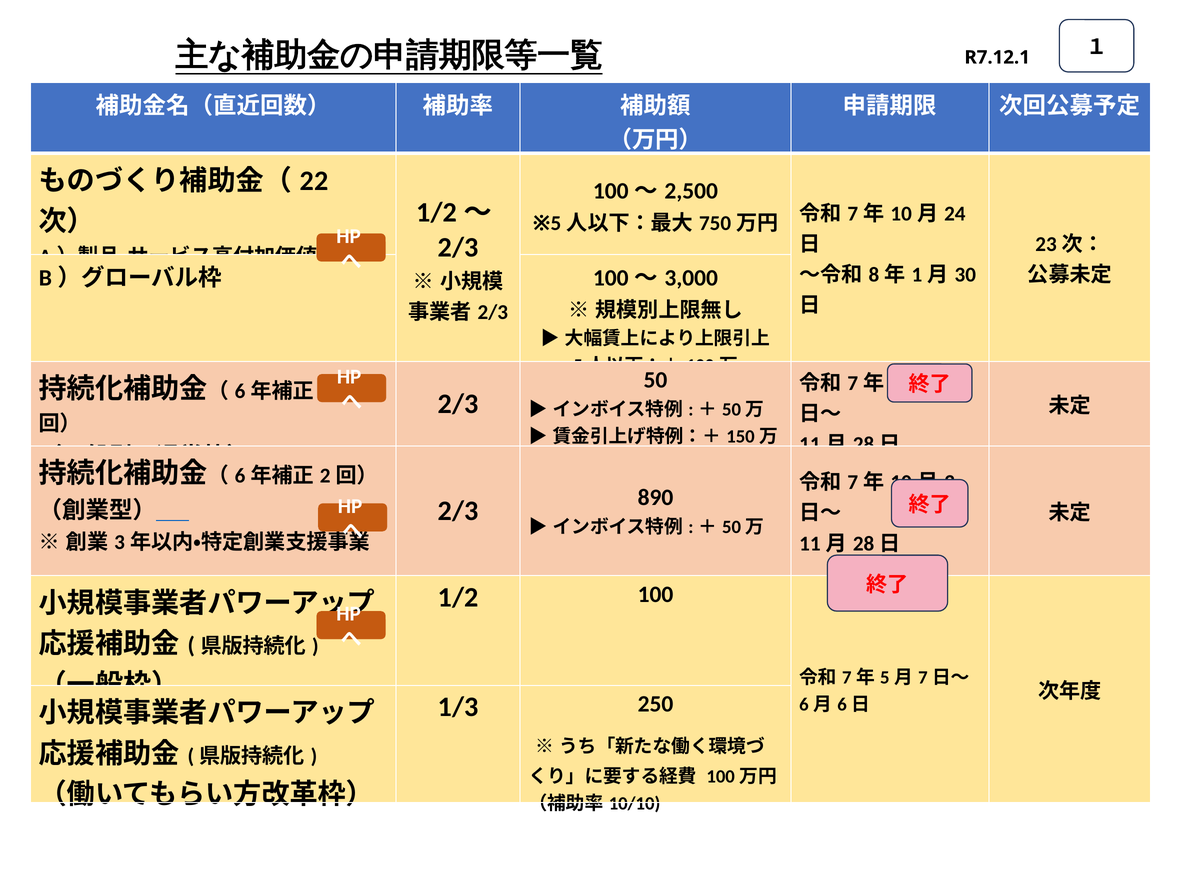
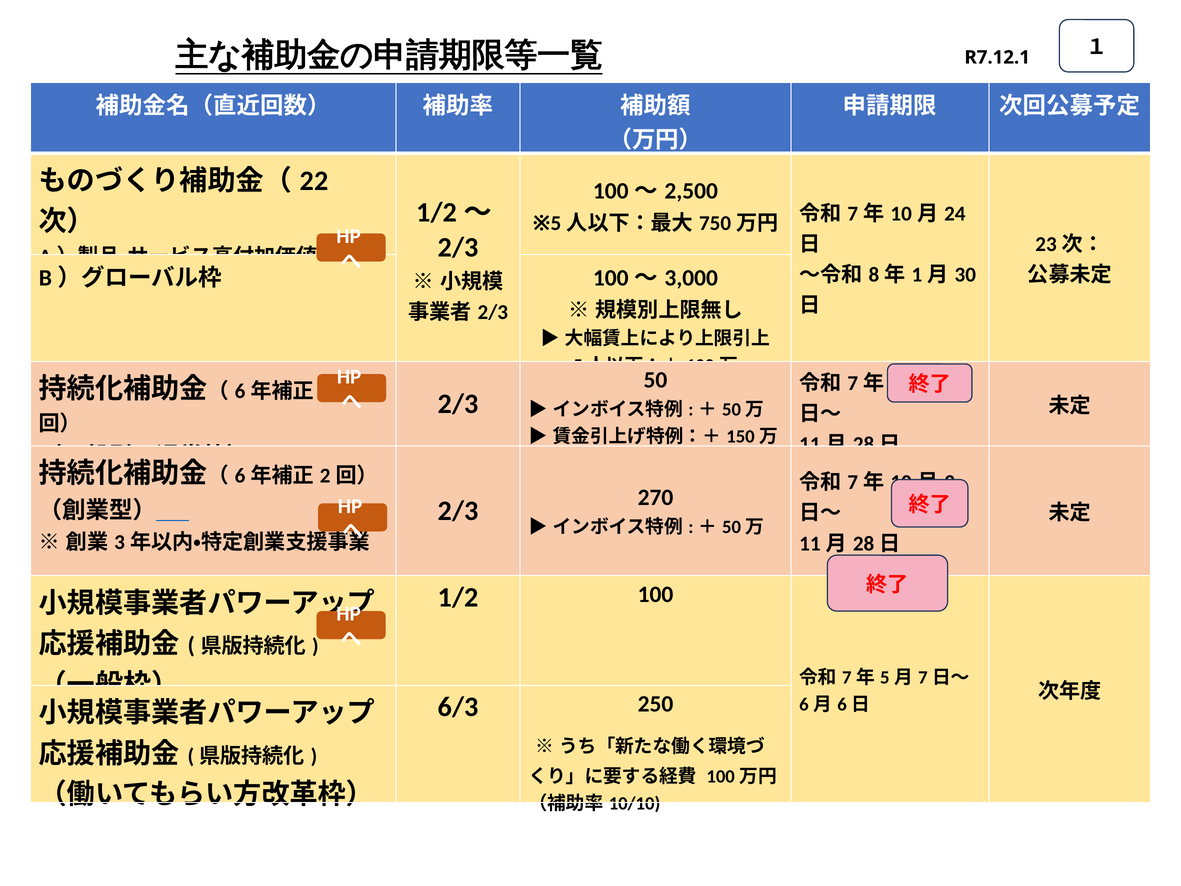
890: 890 -> 270
1/3: 1/3 -> 6/3
